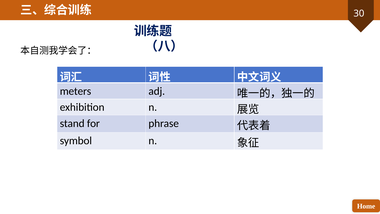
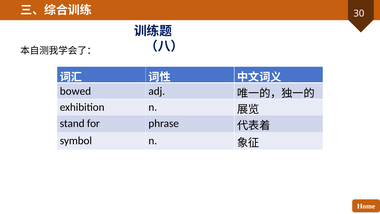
meters: meters -> bowed
